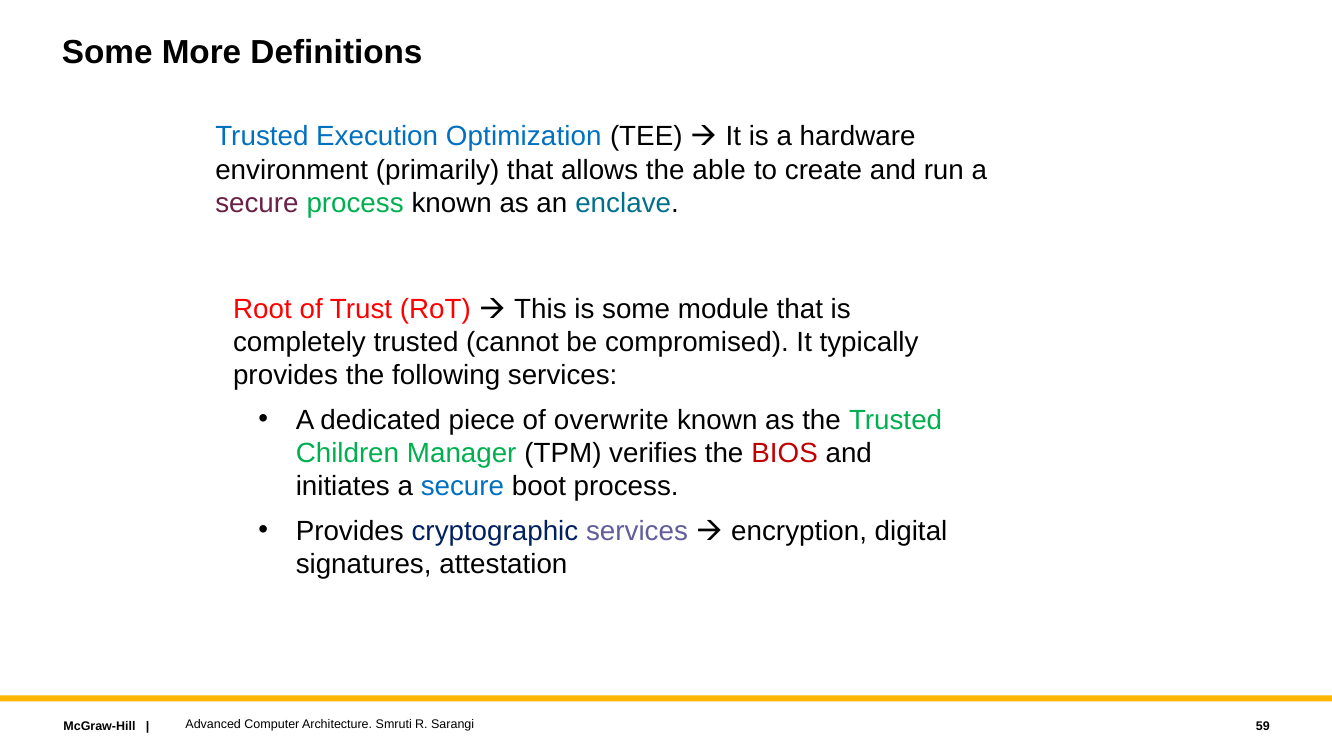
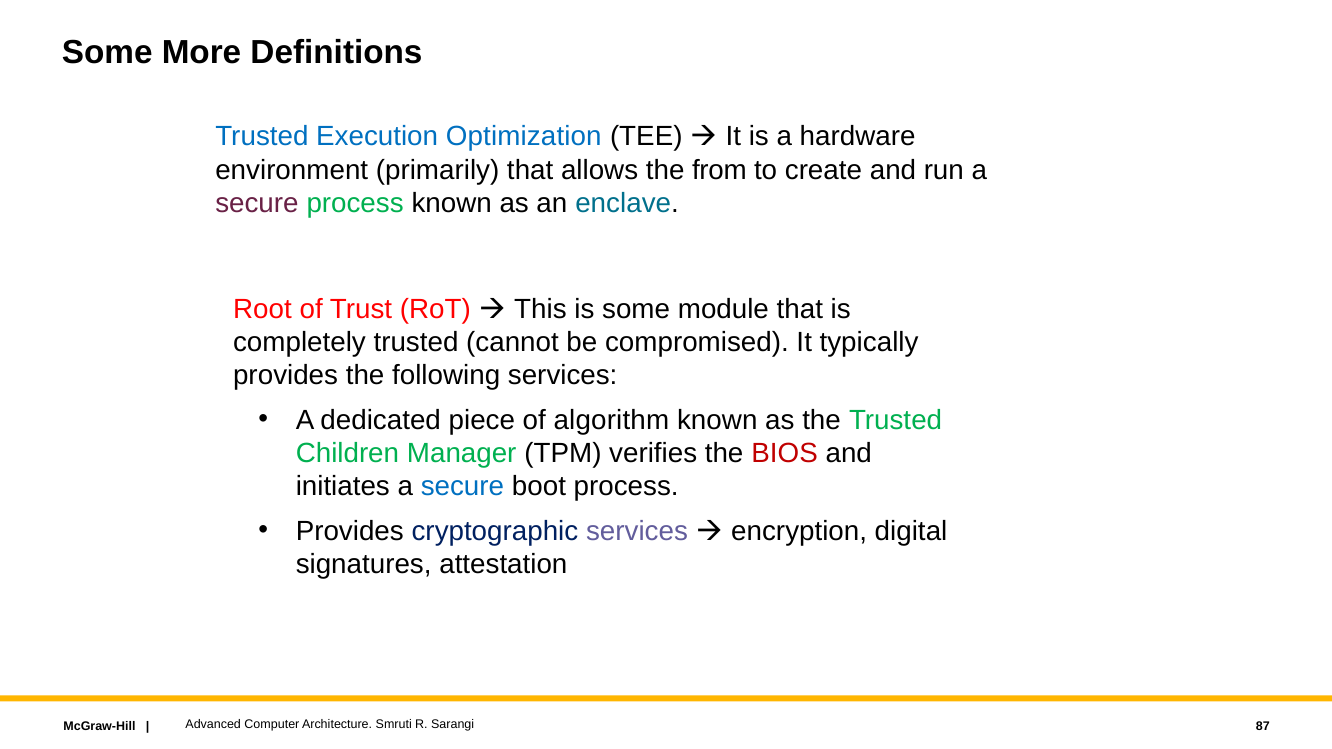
able: able -> from
overwrite: overwrite -> algorithm
59: 59 -> 87
